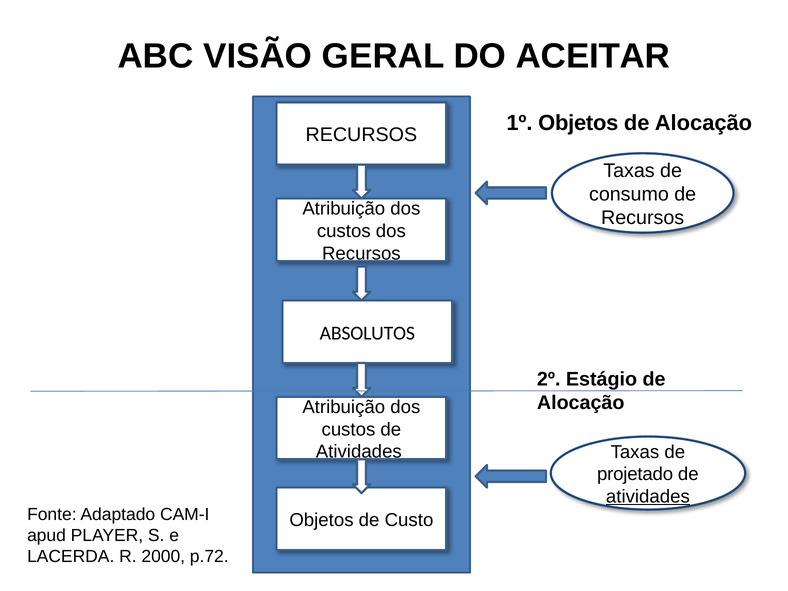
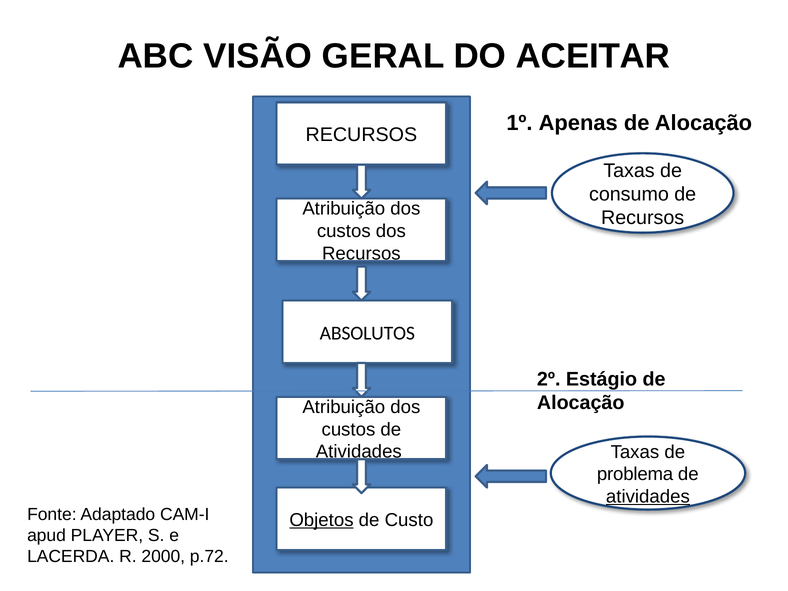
1º Objetos: Objetos -> Apenas
projetado: projetado -> problema
Objetos at (321, 520) underline: none -> present
